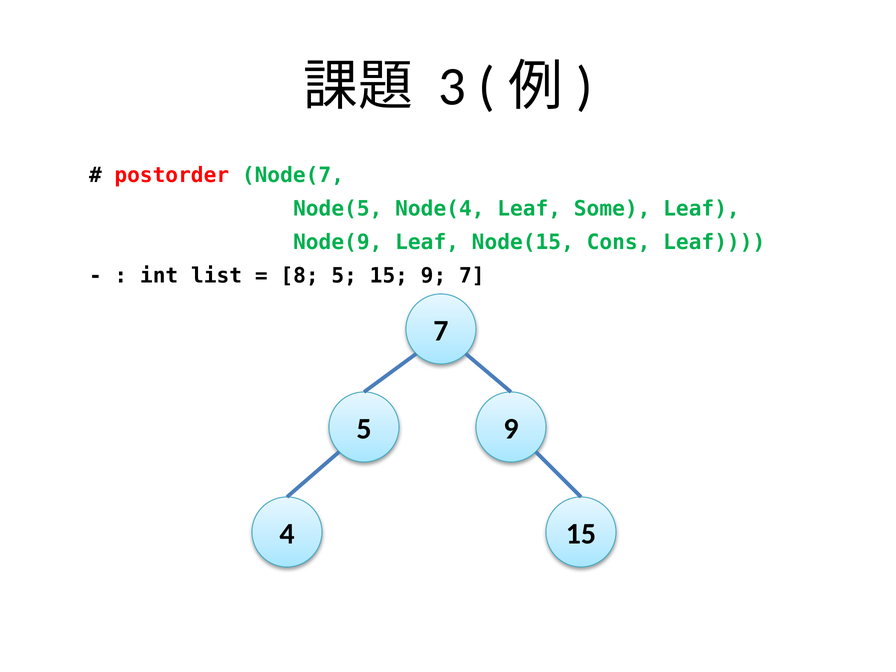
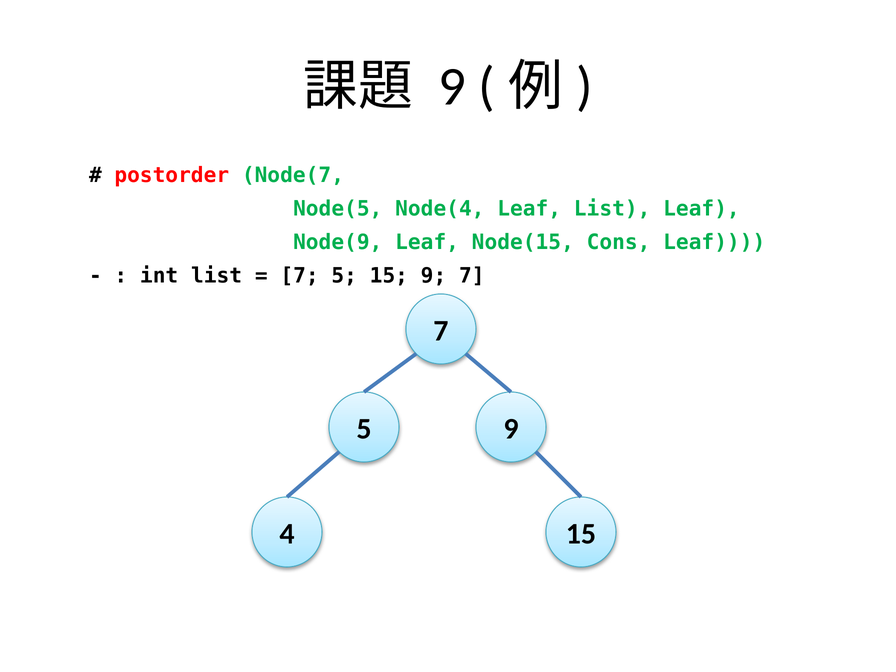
3 at (452, 87): 3 -> 9
Leaf Some: Some -> List
8 at (300, 276): 8 -> 7
